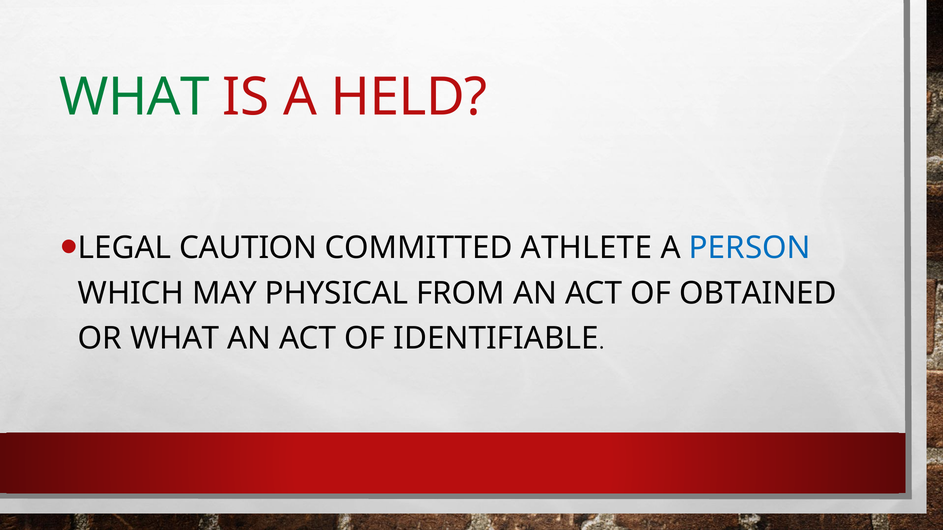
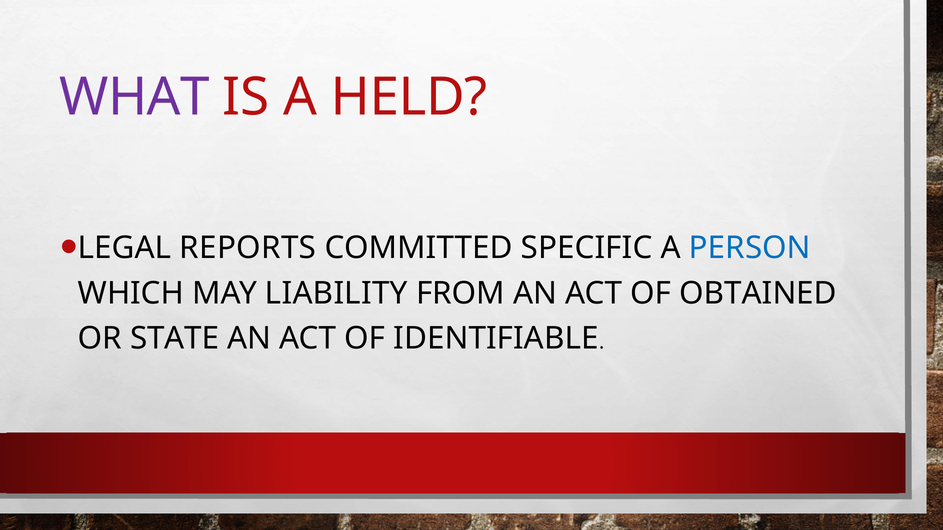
WHAT at (135, 97) colour: green -> purple
CAUTION: CAUTION -> REPORTS
ATHLETE: ATHLETE -> SPECIFIC
PHYSICAL: PHYSICAL -> LIABILITY
OR WHAT: WHAT -> STATE
